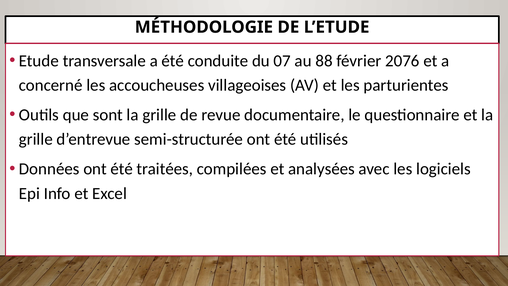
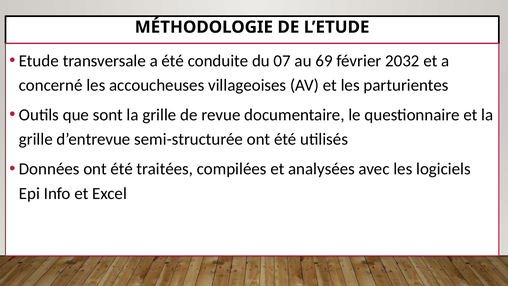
88: 88 -> 69
2076: 2076 -> 2032
